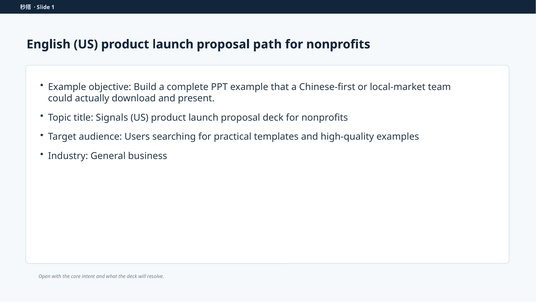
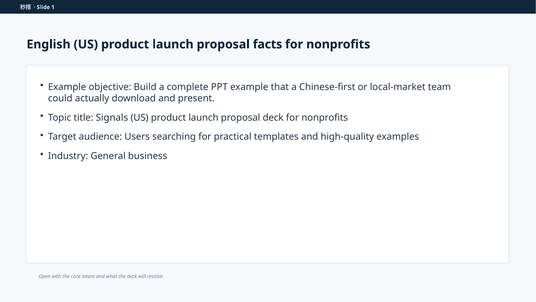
path: path -> facts
